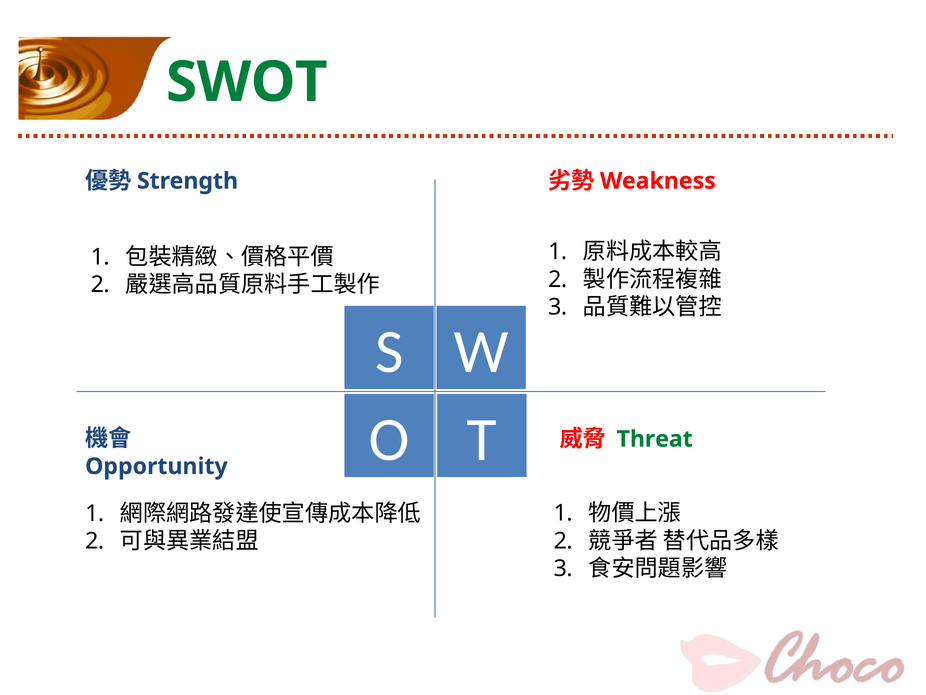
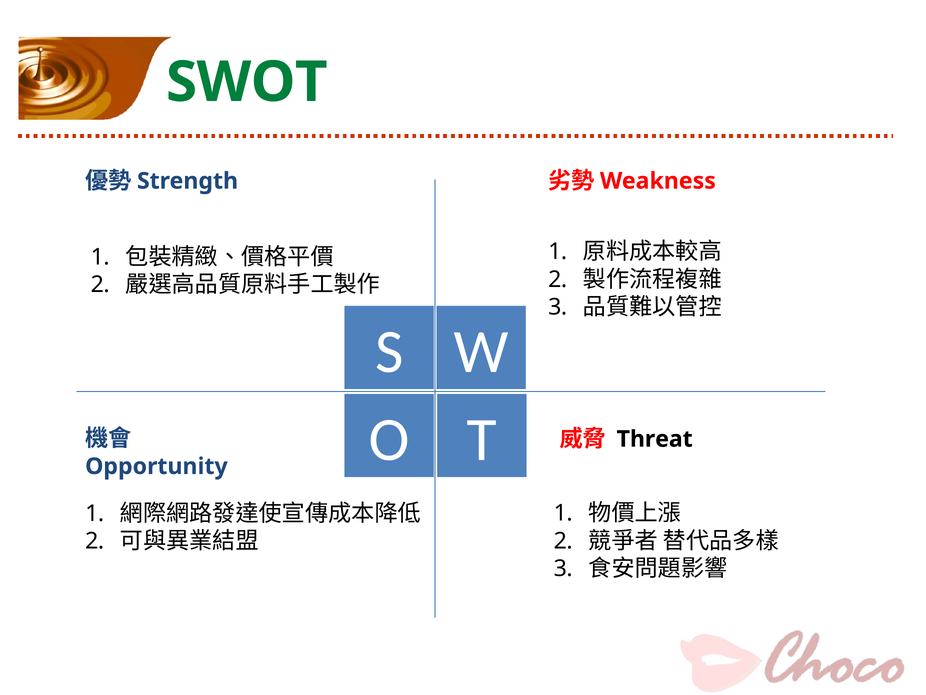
Threat colour: green -> black
